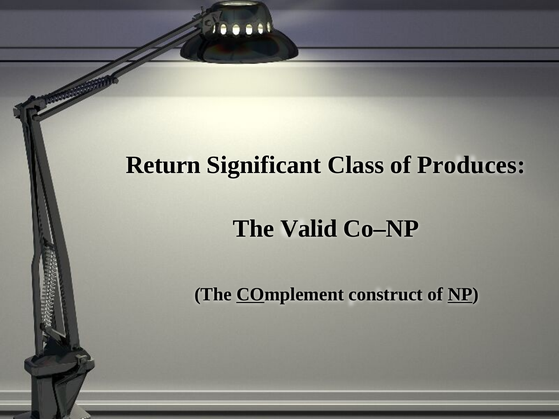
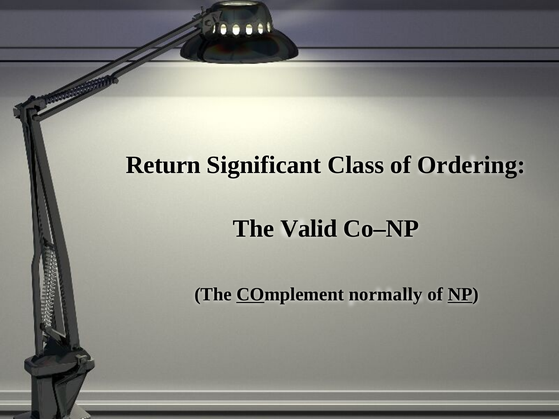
Produces: Produces -> Ordering
construct: construct -> normally
